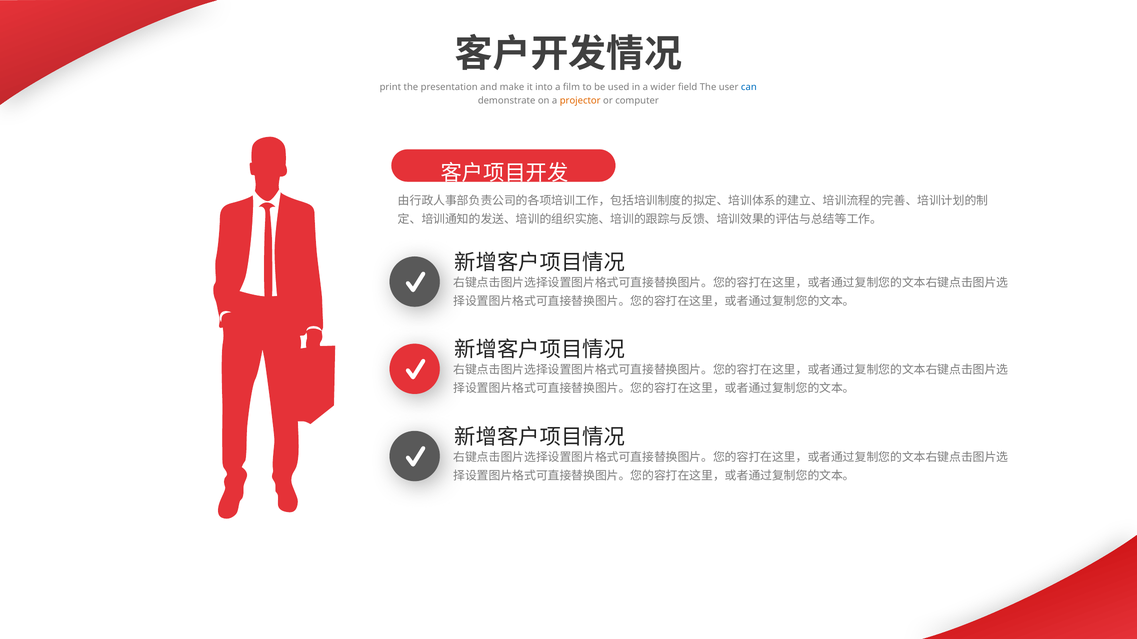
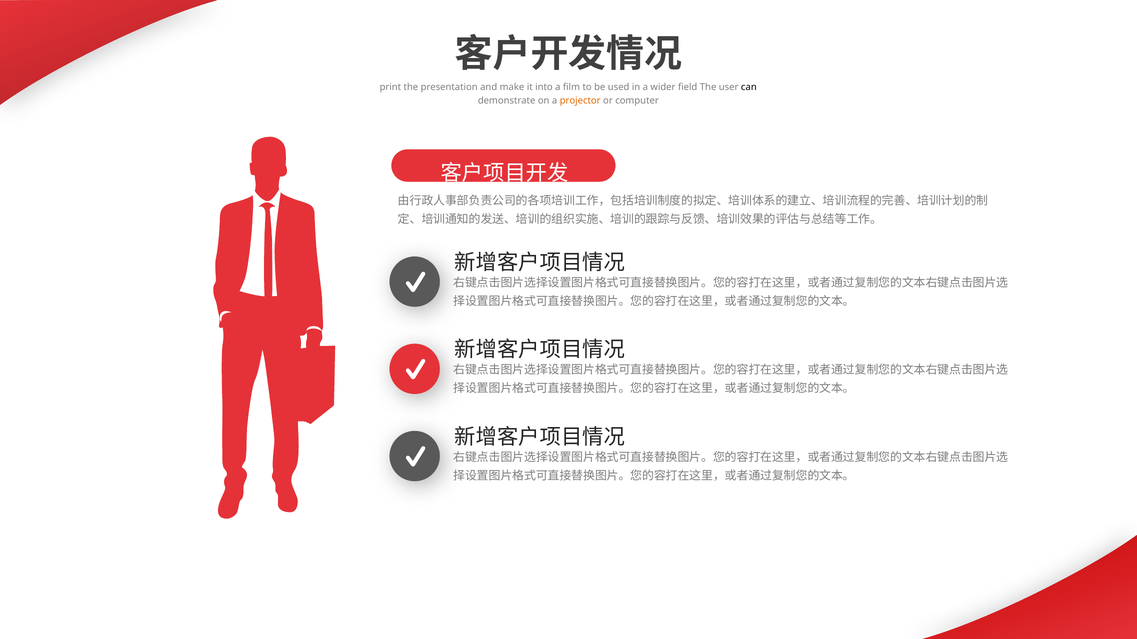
can colour: blue -> black
